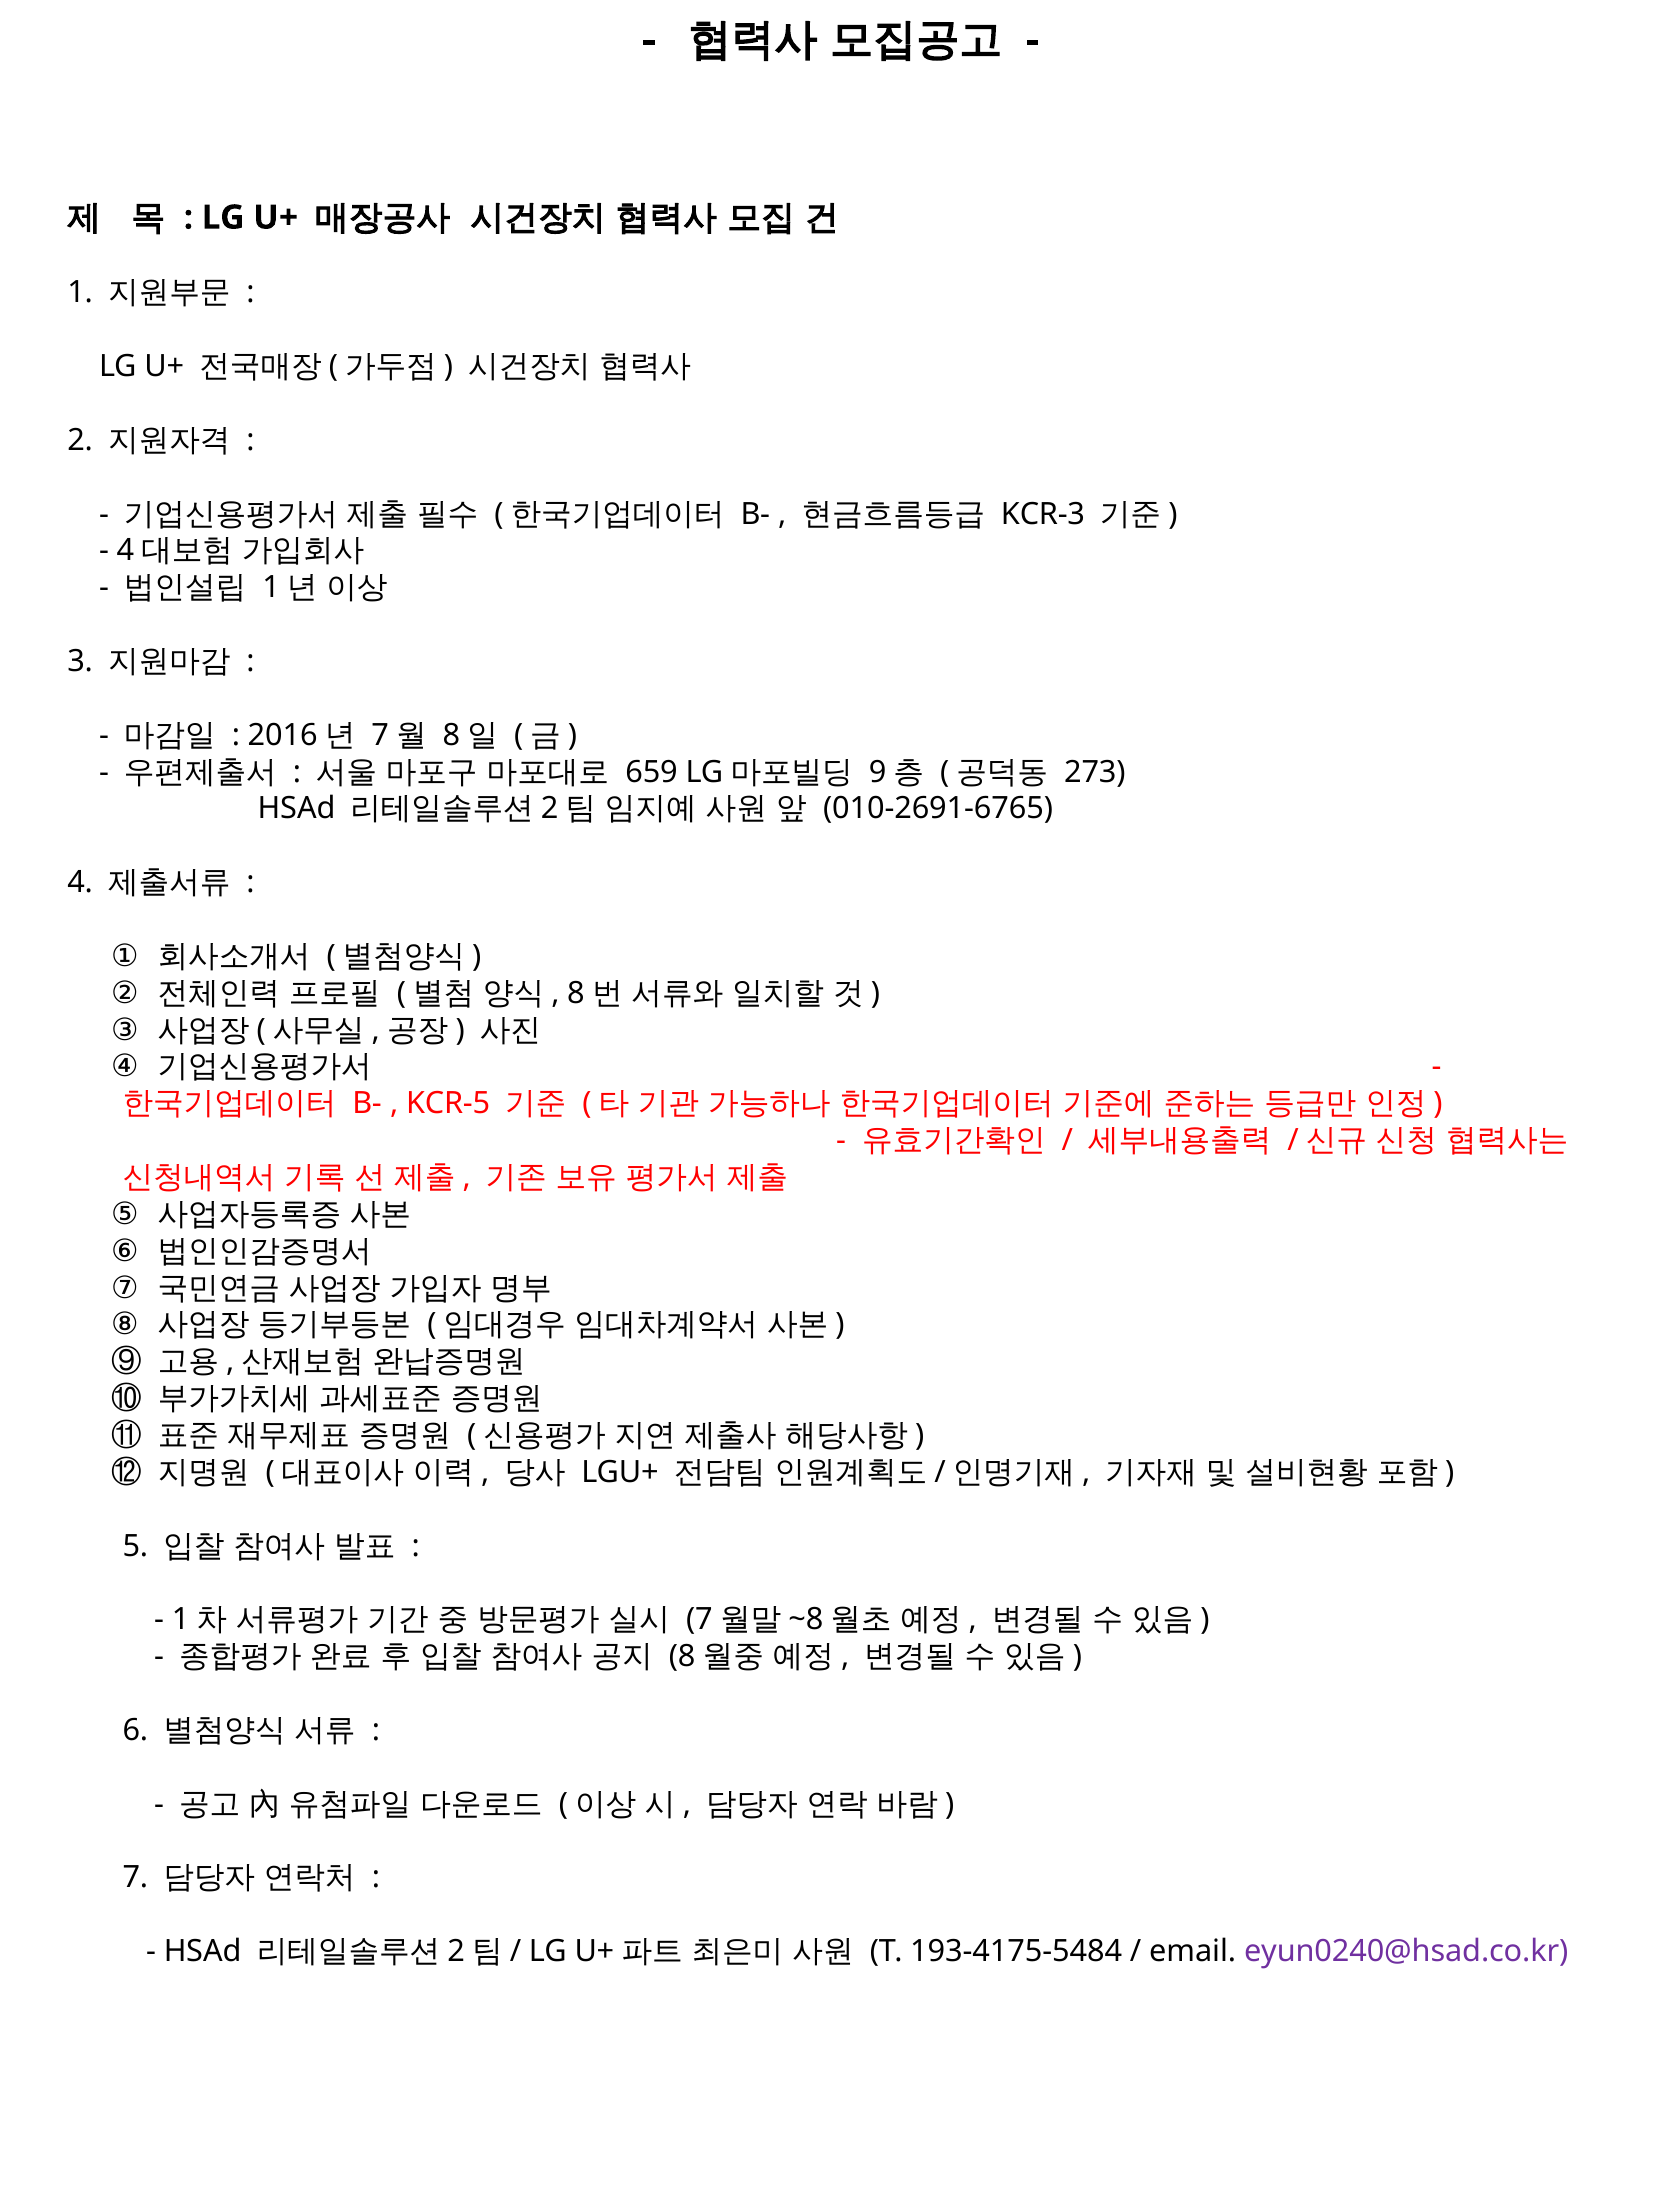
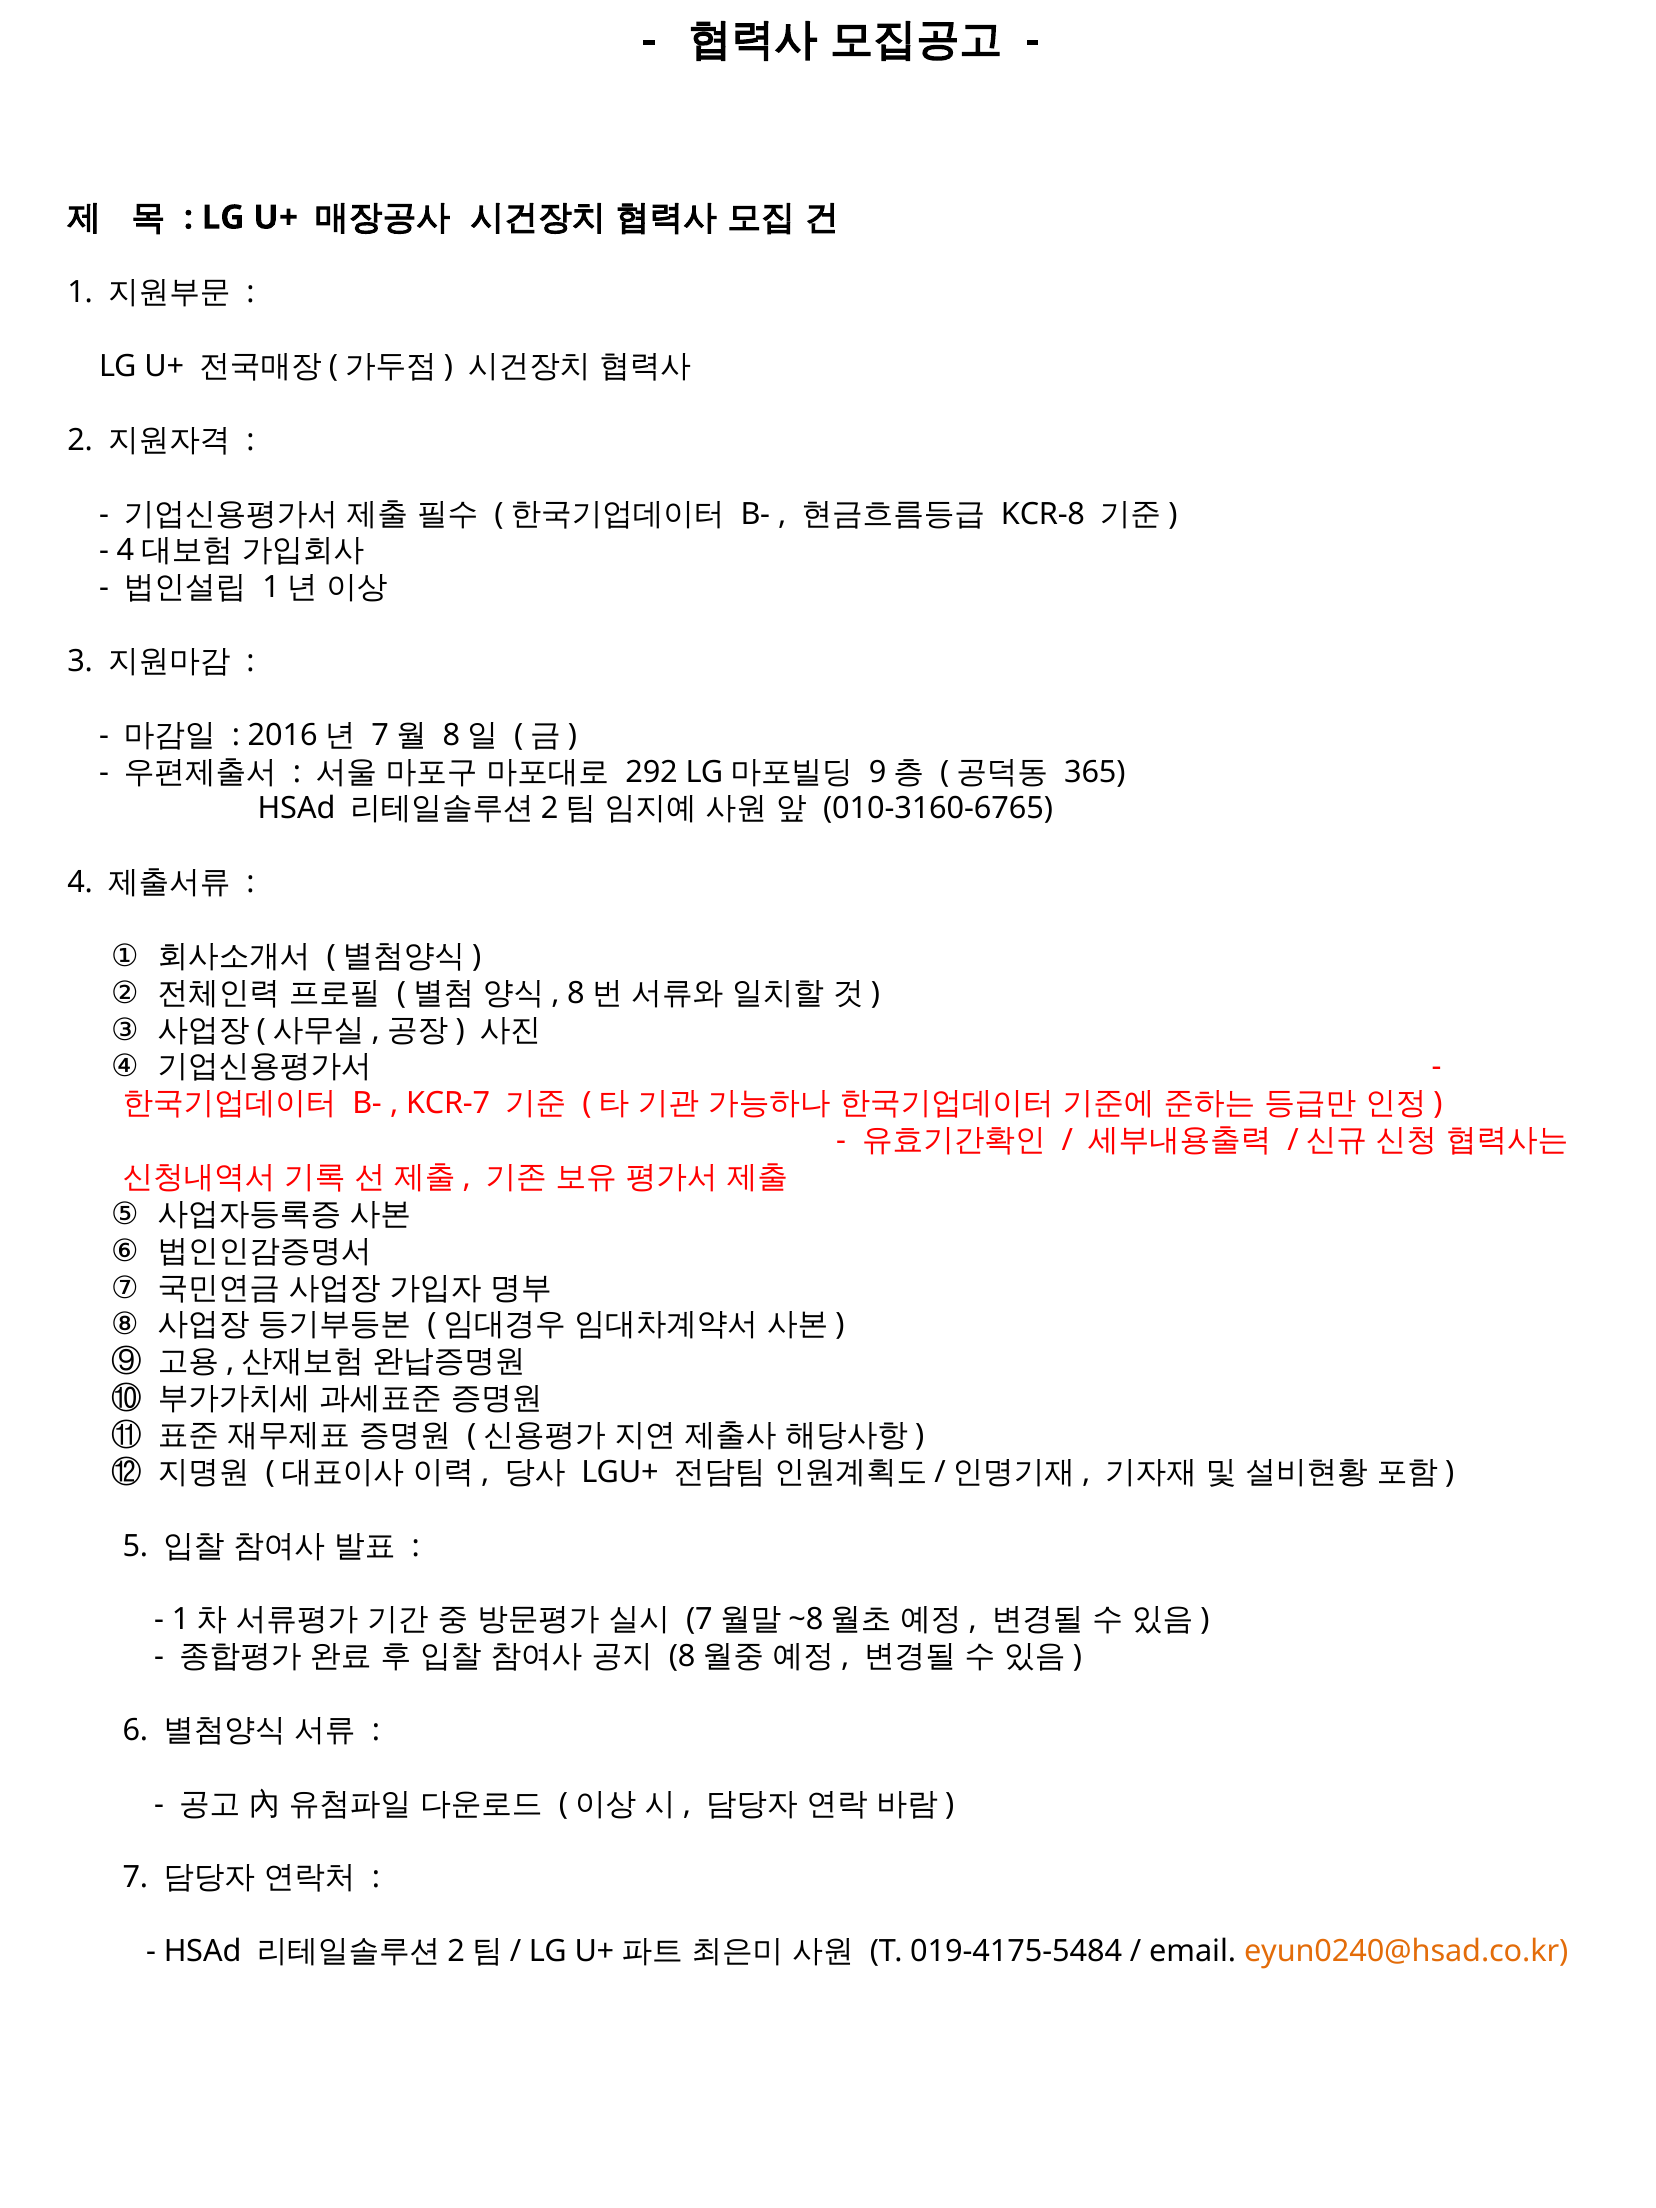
KCR-3: KCR-3 -> KCR-8
659: 659 -> 292
273: 273 -> 365
010-2691-6765: 010-2691-6765 -> 010-3160-6765
KCR-5: KCR-5 -> KCR-7
193-4175-5484: 193-4175-5484 -> 019-4175-5484
eyun0240@hsad.co.kr colour: purple -> orange
